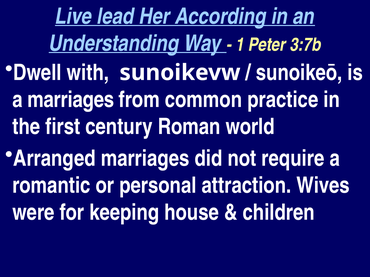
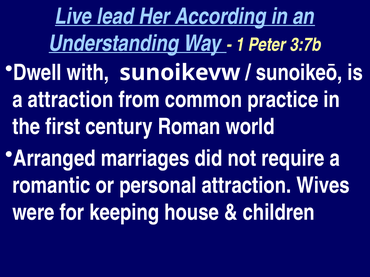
a marriages: marriages -> attraction
